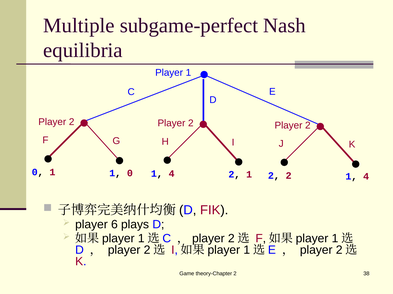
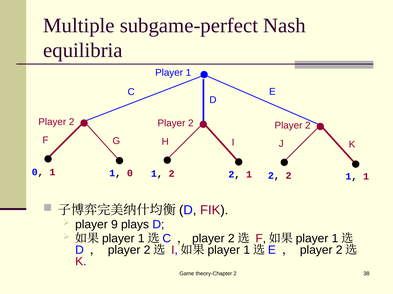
4 at (172, 174): 4 -> 2
4 at (366, 177): 4 -> 1
6: 6 -> 9
